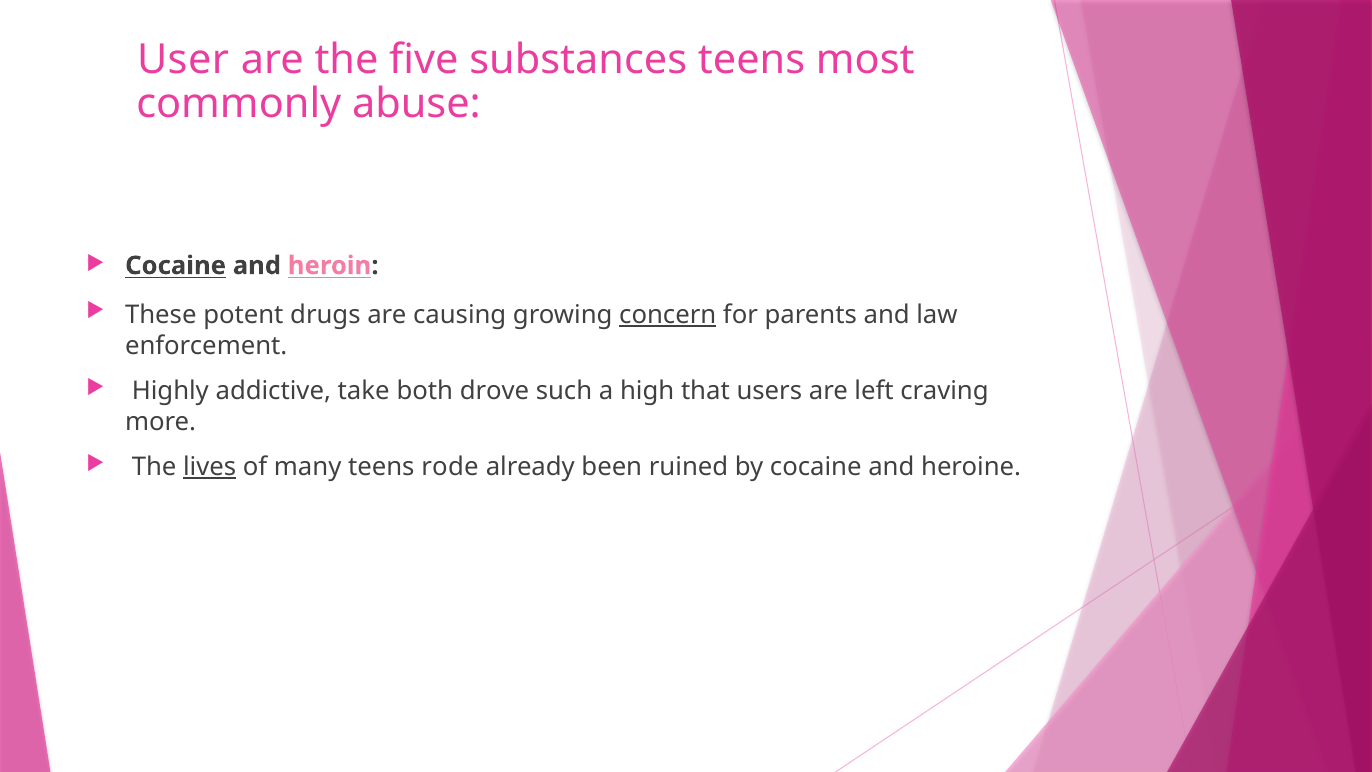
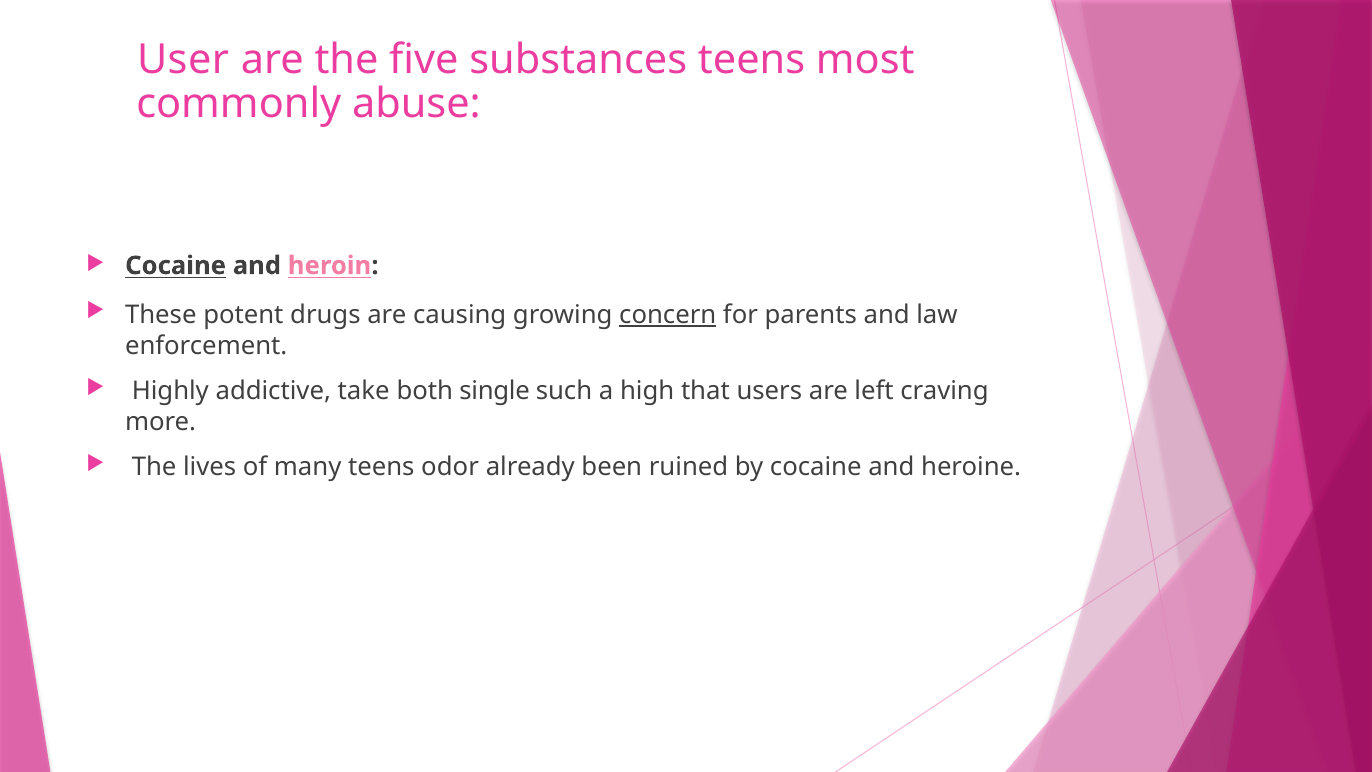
drove: drove -> single
lives underline: present -> none
rode: rode -> odor
